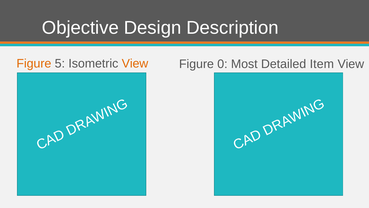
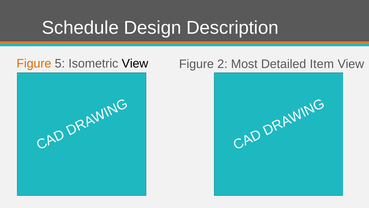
Objective: Objective -> Schedule
View at (135, 63) colour: orange -> black
0: 0 -> 2
